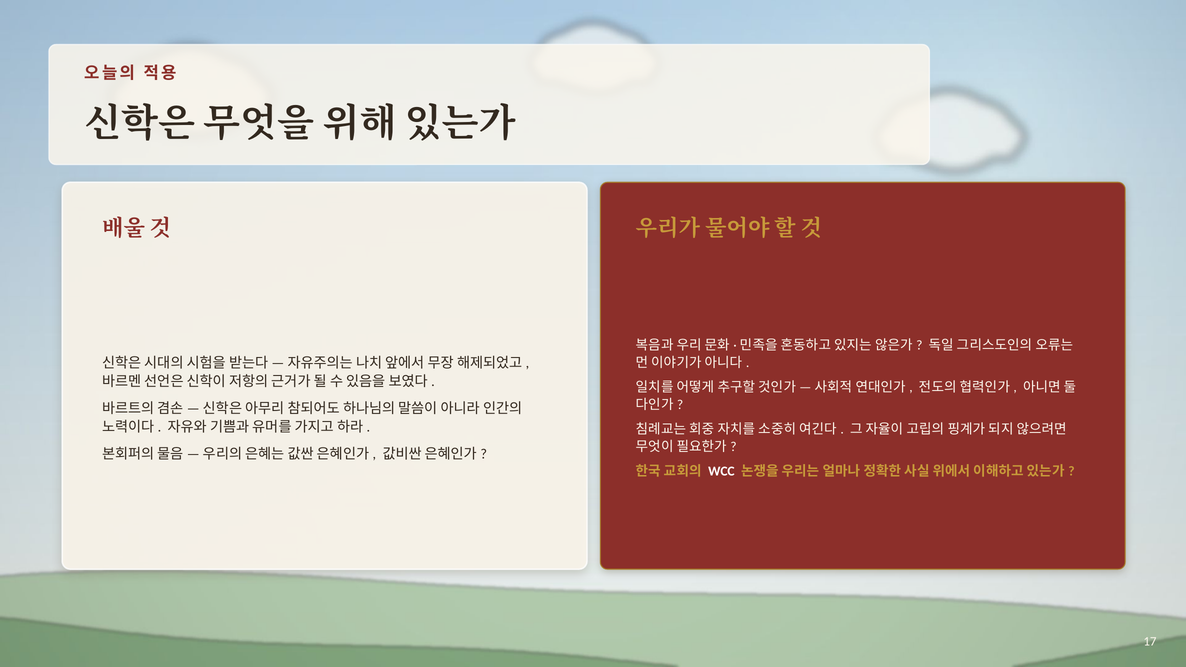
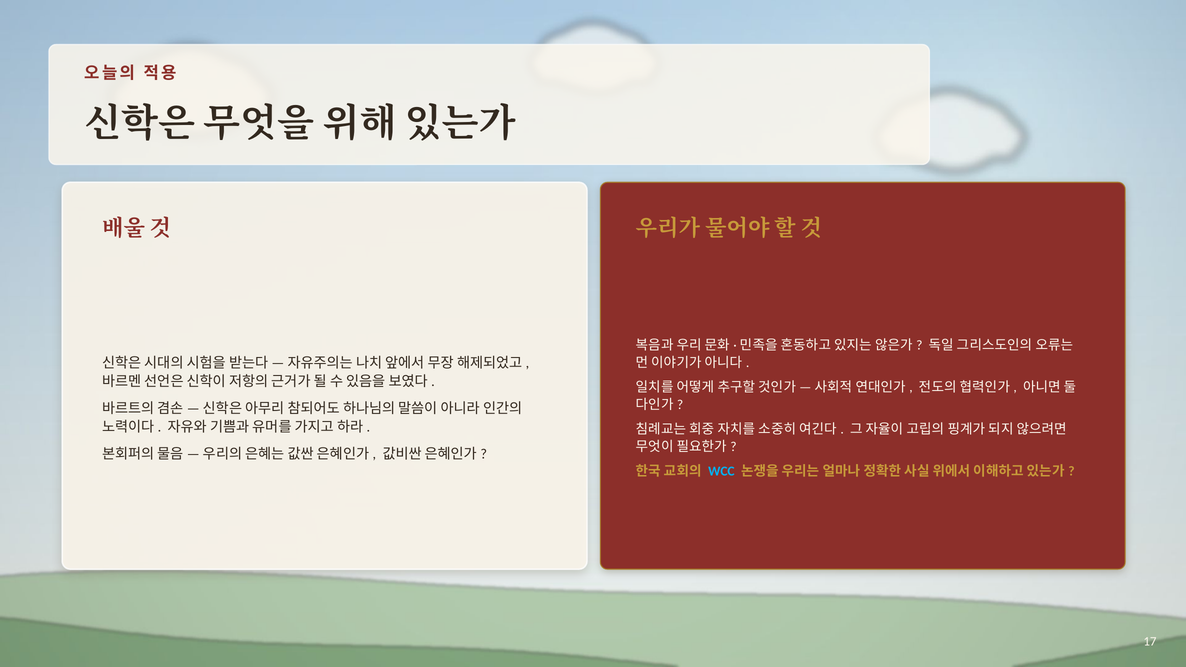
WCC colour: white -> light blue
